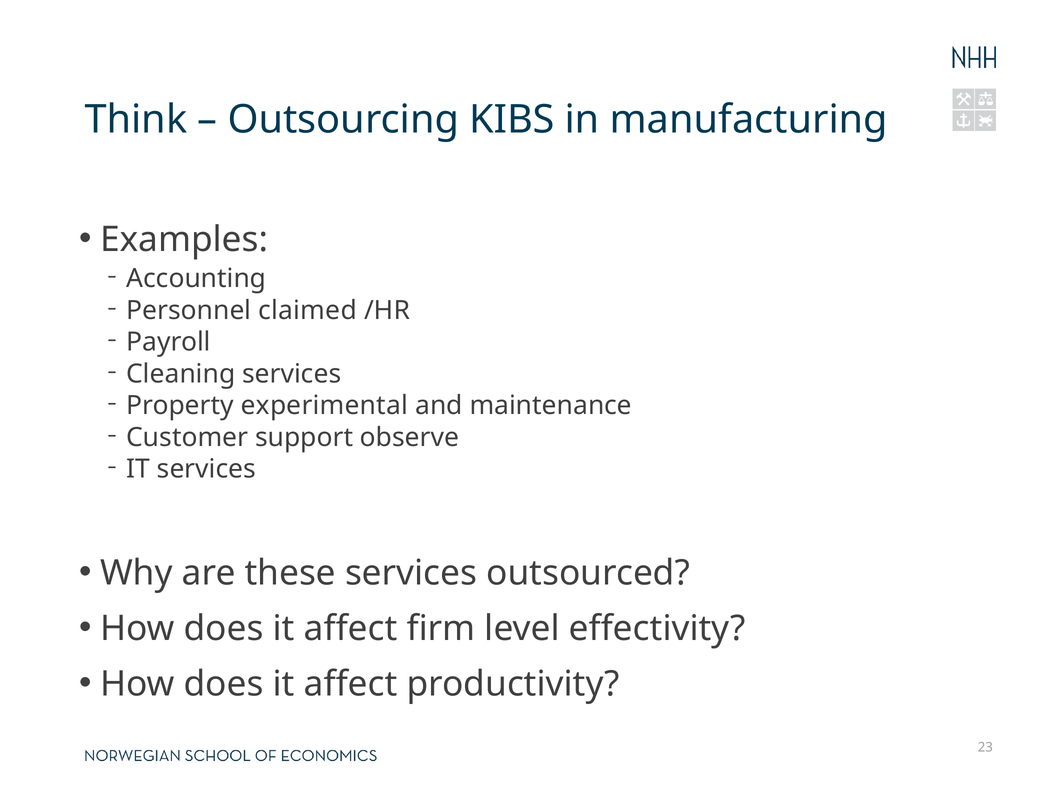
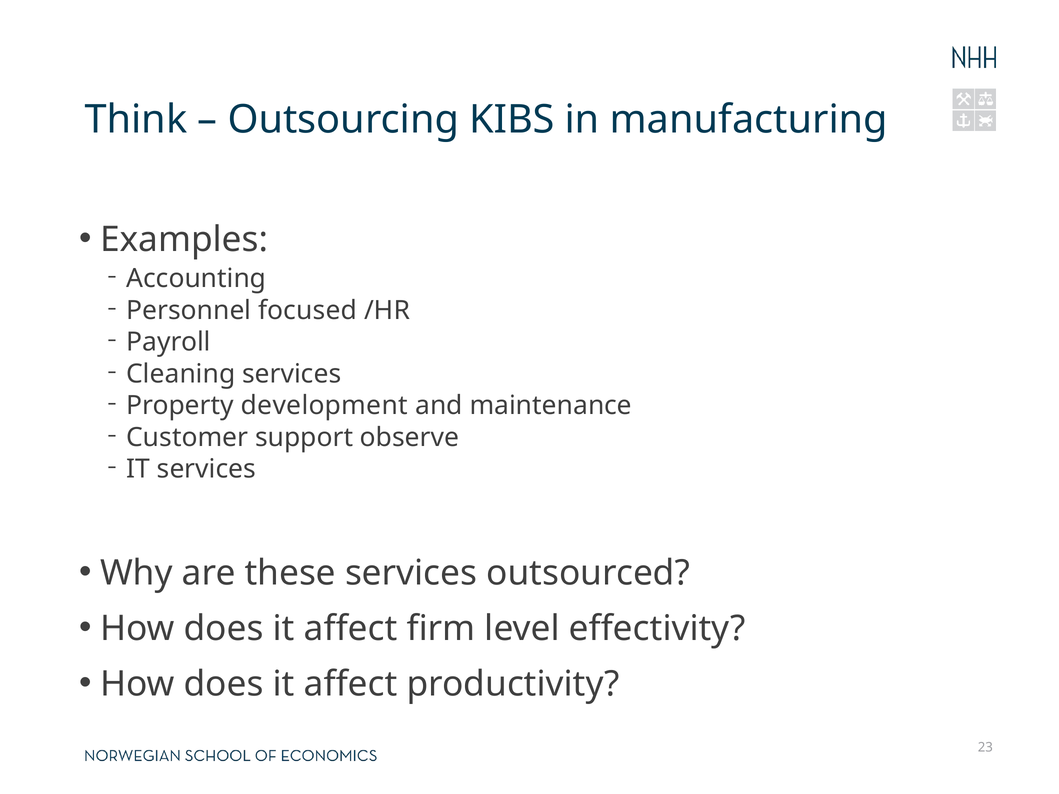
claimed: claimed -> focused
experimental: experimental -> development
